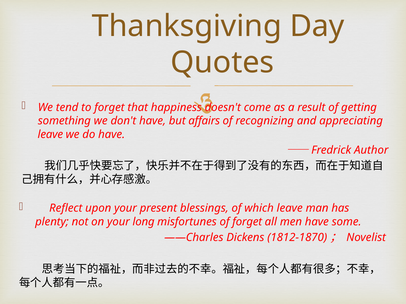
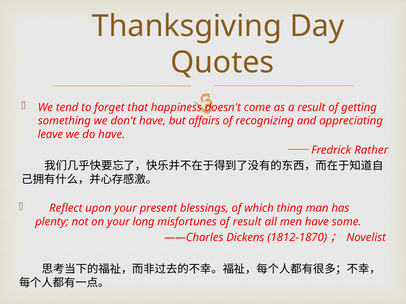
Author: Author -> Rather
which leave: leave -> thing
of forget: forget -> result
